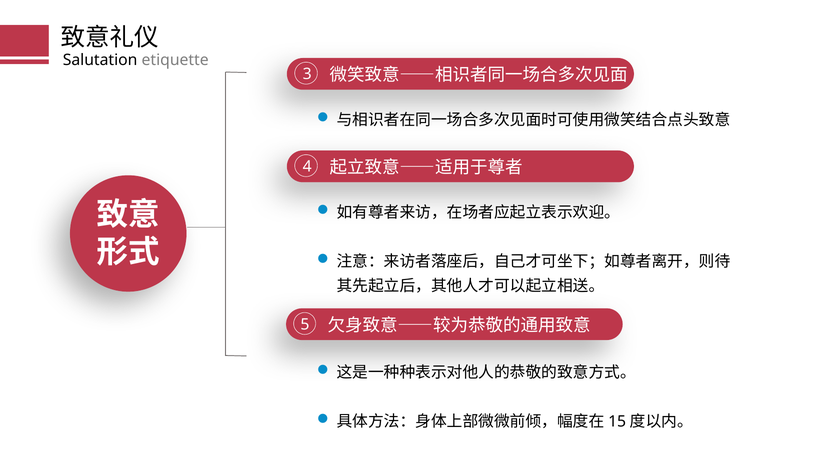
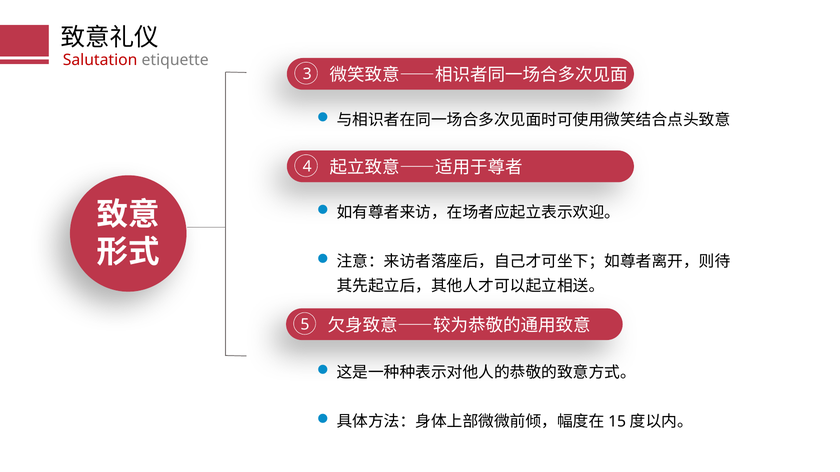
Salutation colour: black -> red
